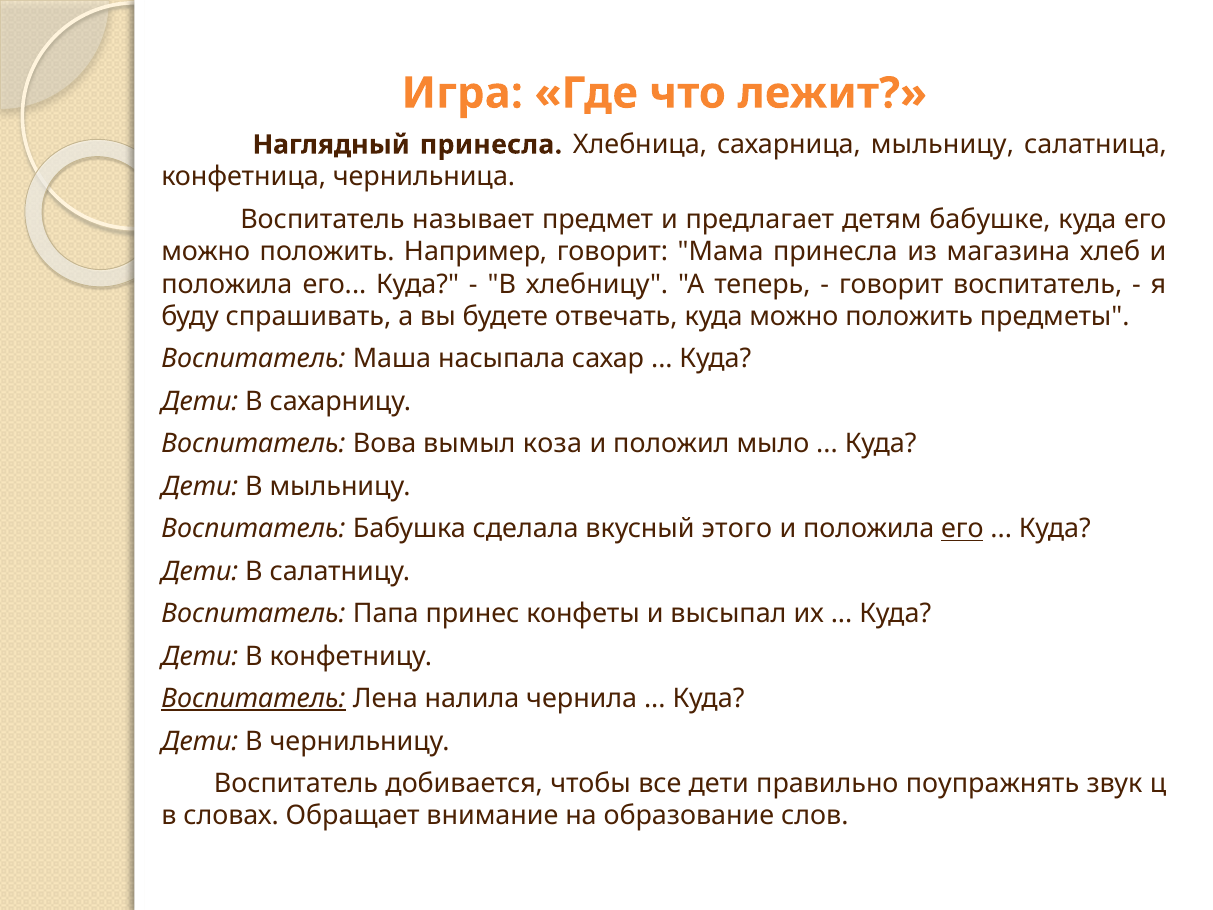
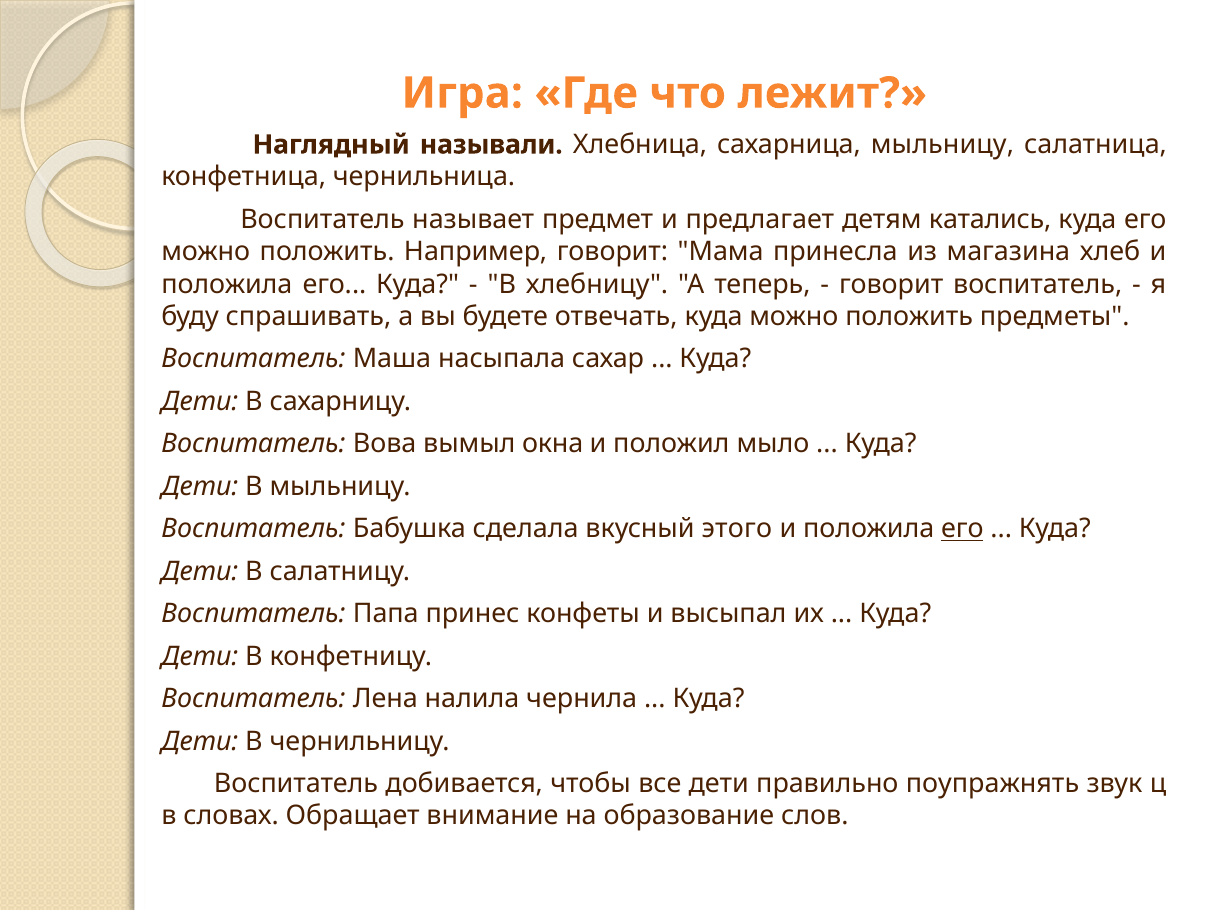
Наглядный принесла: принесла -> называли
бабушке: бабушке -> катались
коза: коза -> окна
Воспитатель at (253, 698) underline: present -> none
